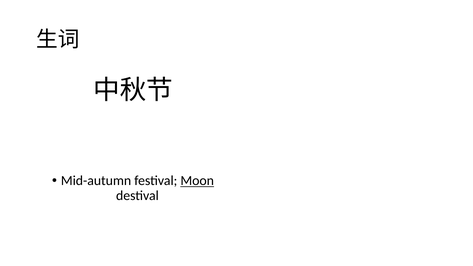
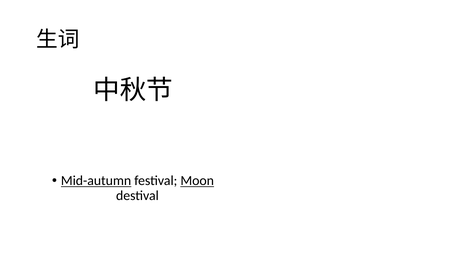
Mid-autumn underline: none -> present
